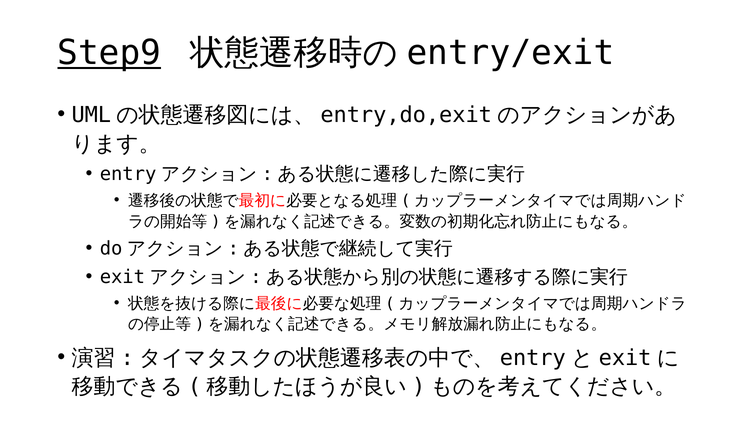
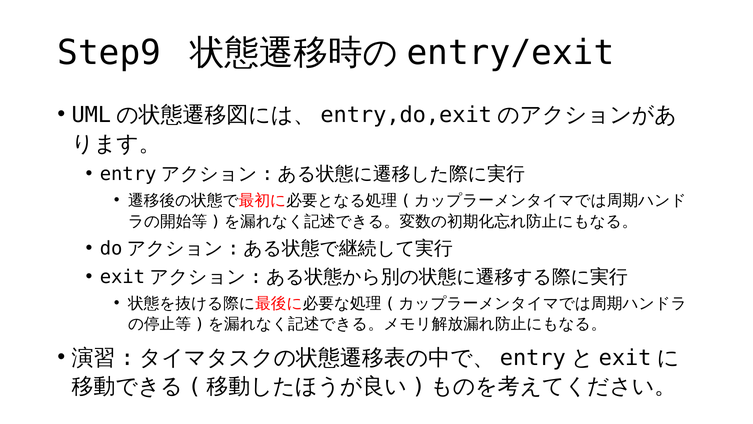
Step9 underline: present -> none
